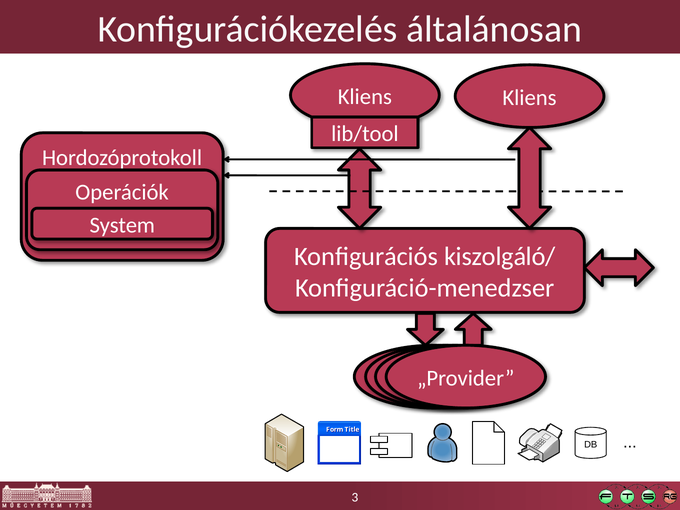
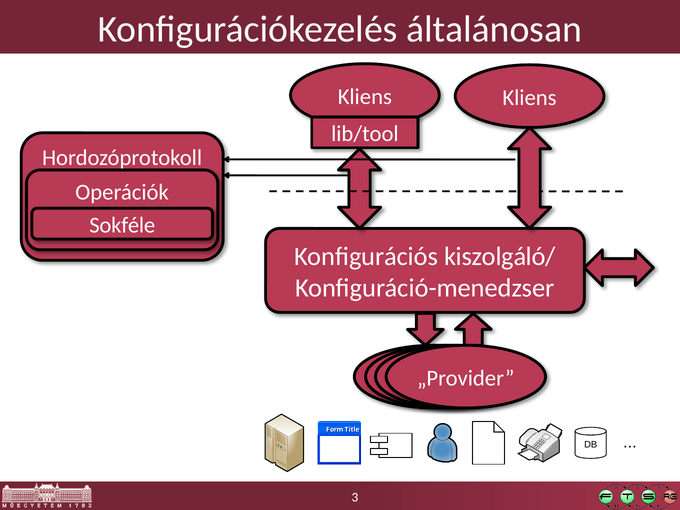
System: System -> Sokféle
